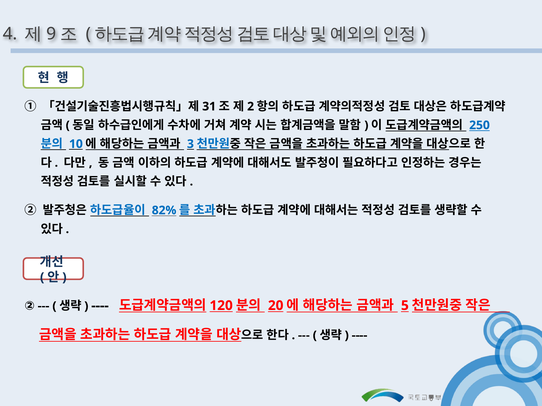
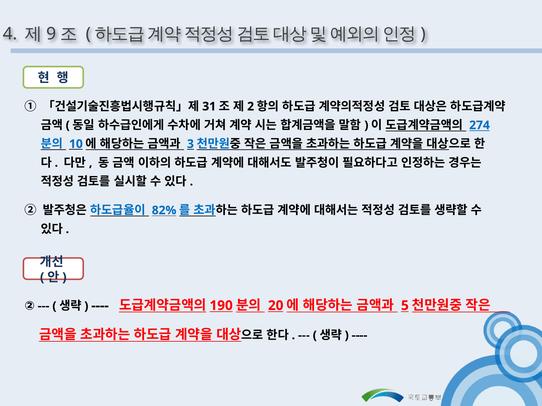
250: 250 -> 274
120: 120 -> 190
